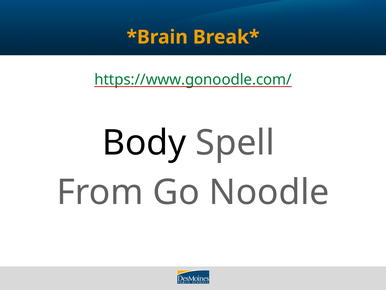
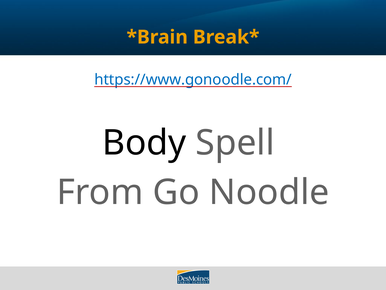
https://www.gonoodle.com/ colour: green -> blue
